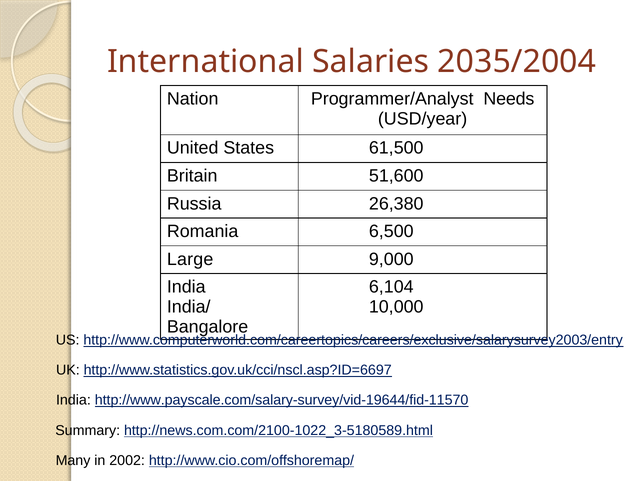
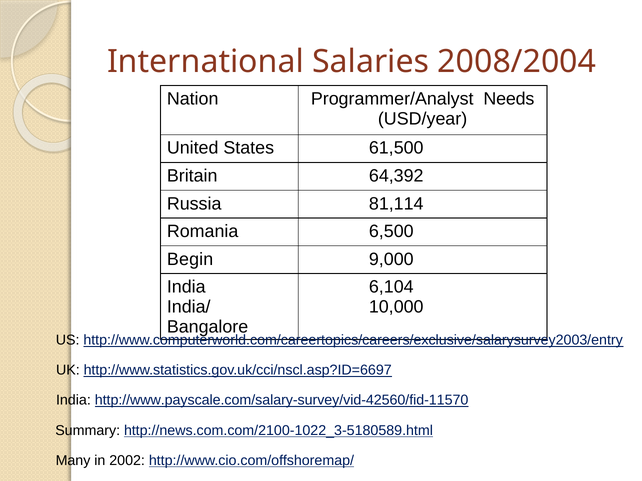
2035/2004: 2035/2004 -> 2008/2004
51,600: 51,600 -> 64,392
26,380: 26,380 -> 81,114
Large: Large -> Begin
http://www.payscale.com/salary-survey/vid-19644/fid-11570: http://www.payscale.com/salary-survey/vid-19644/fid-11570 -> http://www.payscale.com/salary-survey/vid-42560/fid-11570
